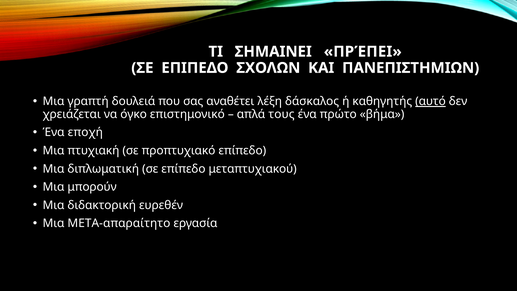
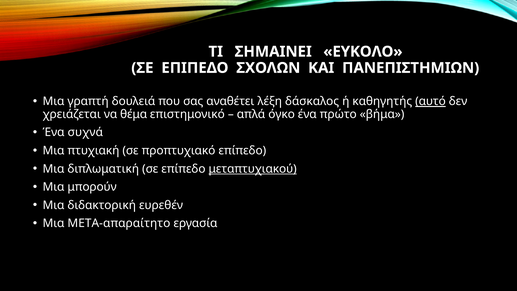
ΠΡΈΠΕΙ: ΠΡΈΠΕΙ -> ΕΥΚΟΛΟ
όγκο: όγκο -> θέμα
τους: τους -> όγκο
εποχή: εποχή -> συχνά
μεταπτυχιακού underline: none -> present
